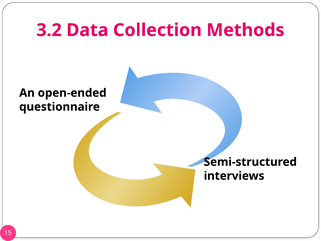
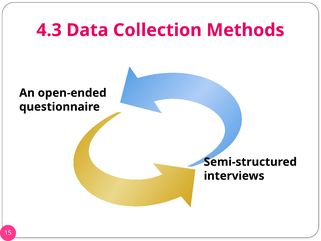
3.2: 3.2 -> 4.3
